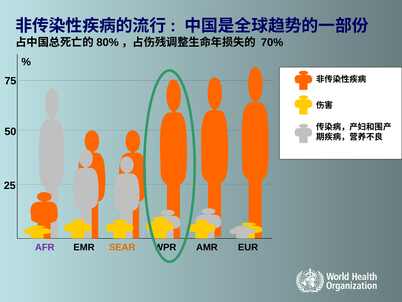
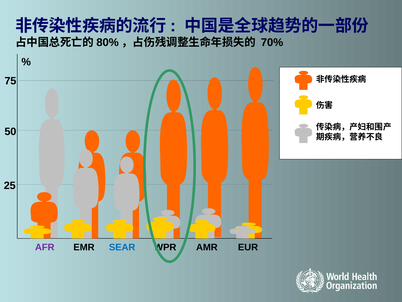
SEAR colour: orange -> blue
